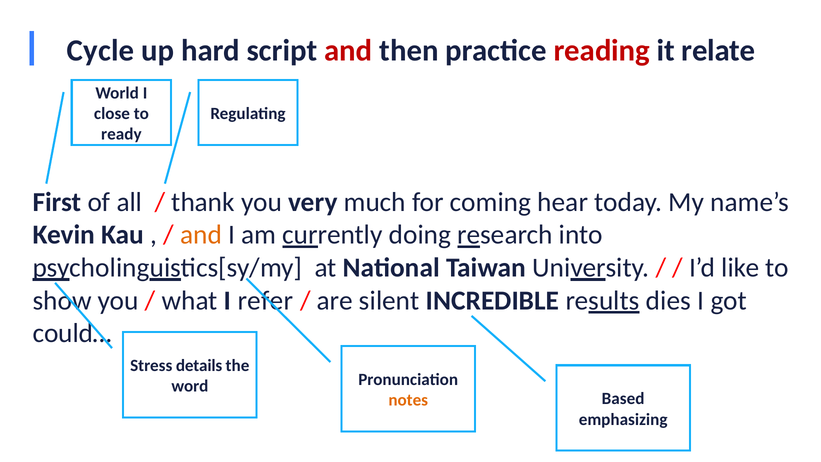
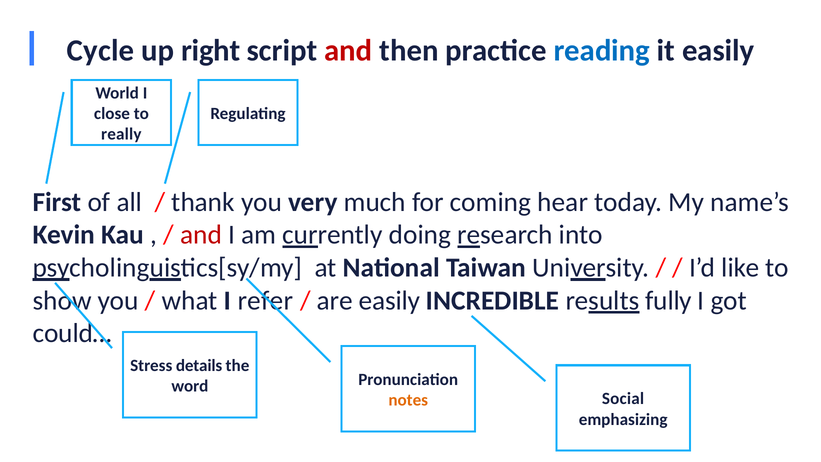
hard: hard -> right
reading colour: red -> blue
it relate: relate -> easily
ready: ready -> really
and at (201, 235) colour: orange -> red
are silent: silent -> easily
dies: dies -> fully
Based: Based -> Social
